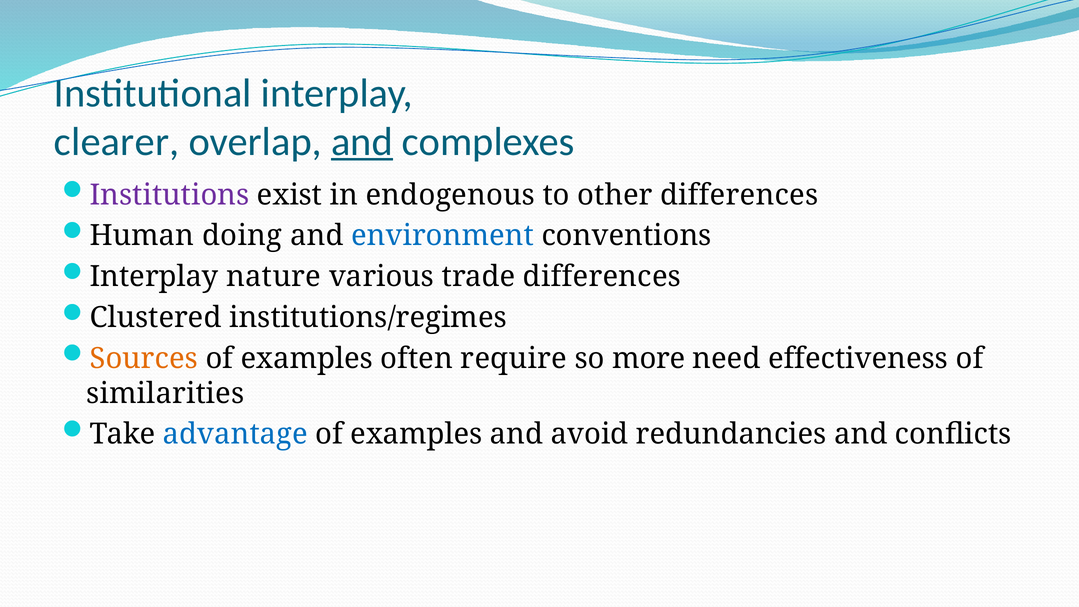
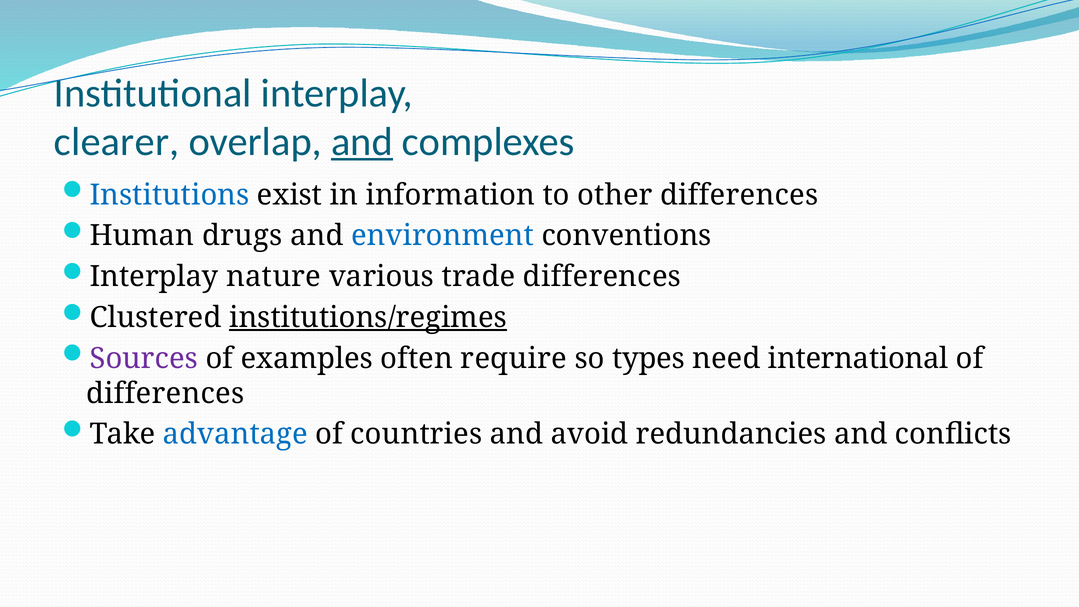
Institutions colour: purple -> blue
endogenous: endogenous -> information
doing: doing -> drugs
institutions/regimes underline: none -> present
Sources colour: orange -> purple
more: more -> types
effectiveness: effectiveness -> international
similarities at (165, 393): similarities -> differences
examples at (416, 434): examples -> countries
